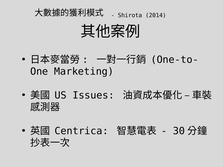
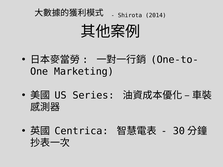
Issues: Issues -> Series
